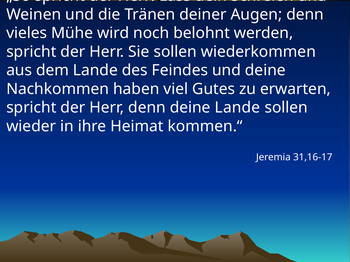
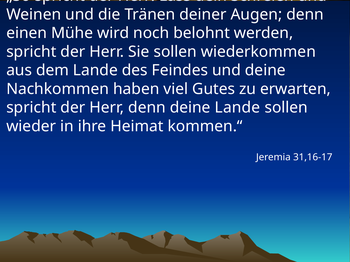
vieles: vieles -> einen
